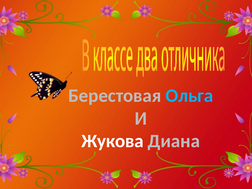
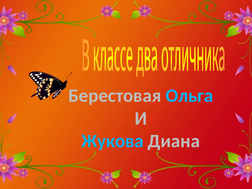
Жукова colour: white -> light blue
